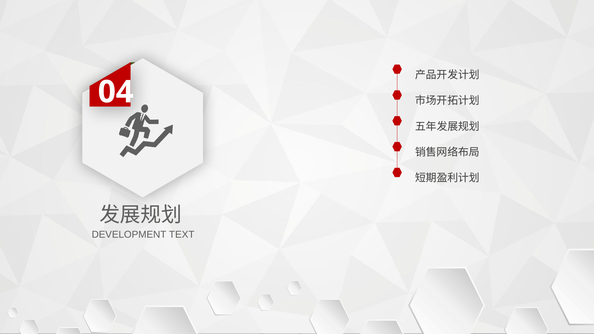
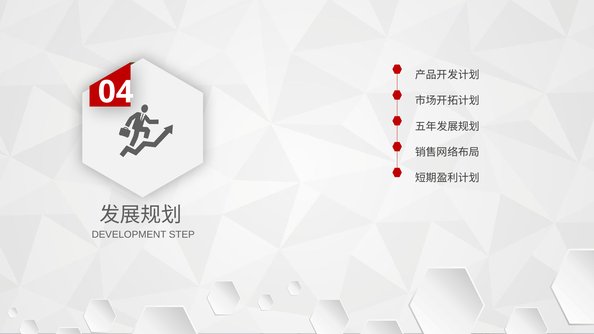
TEXT: TEXT -> STEP
